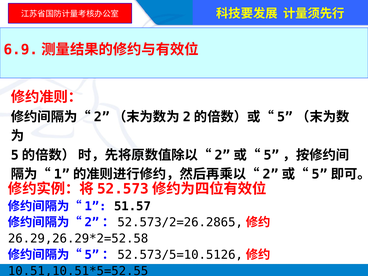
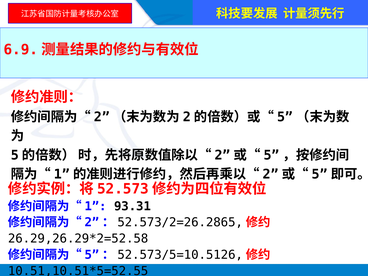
51.57: 51.57 -> 93.31
